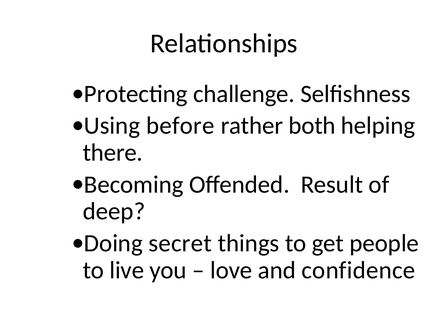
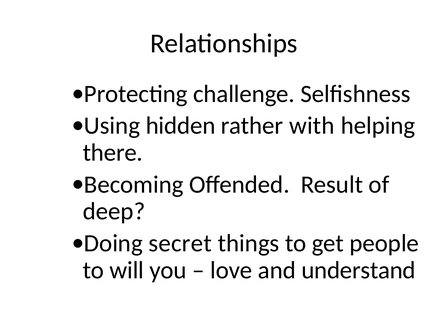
before: before -> hidden
both: both -> with
live: live -> will
confidence: confidence -> understand
